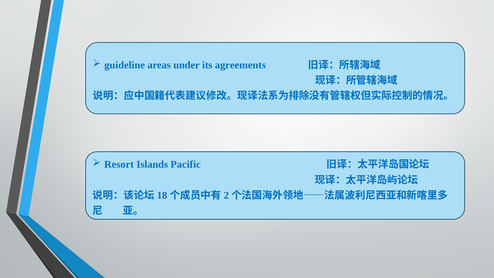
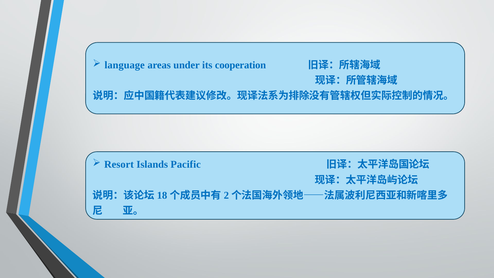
guideline: guideline -> language
agreements: agreements -> cooperation
